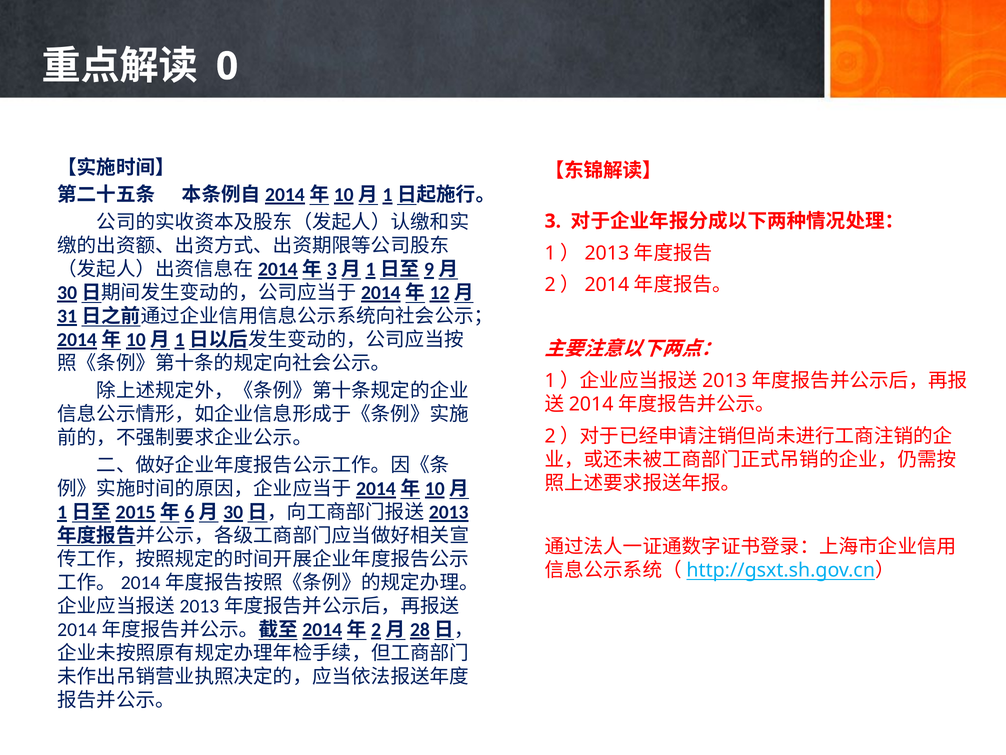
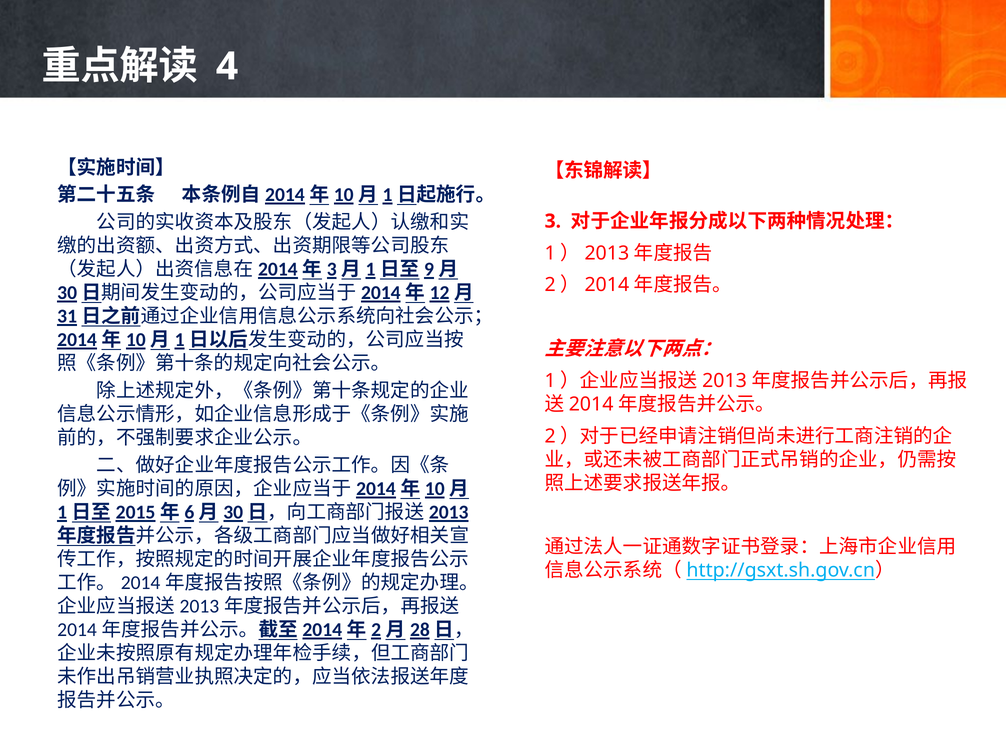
0: 0 -> 4
